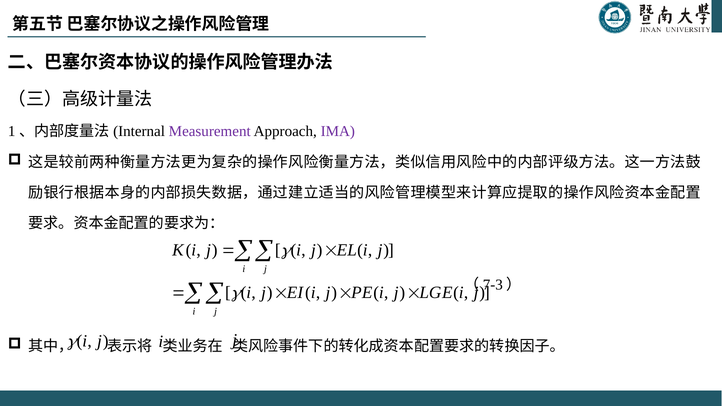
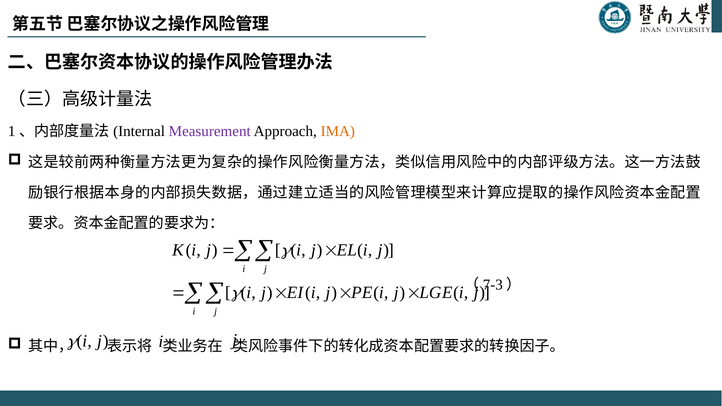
IMA colour: purple -> orange
